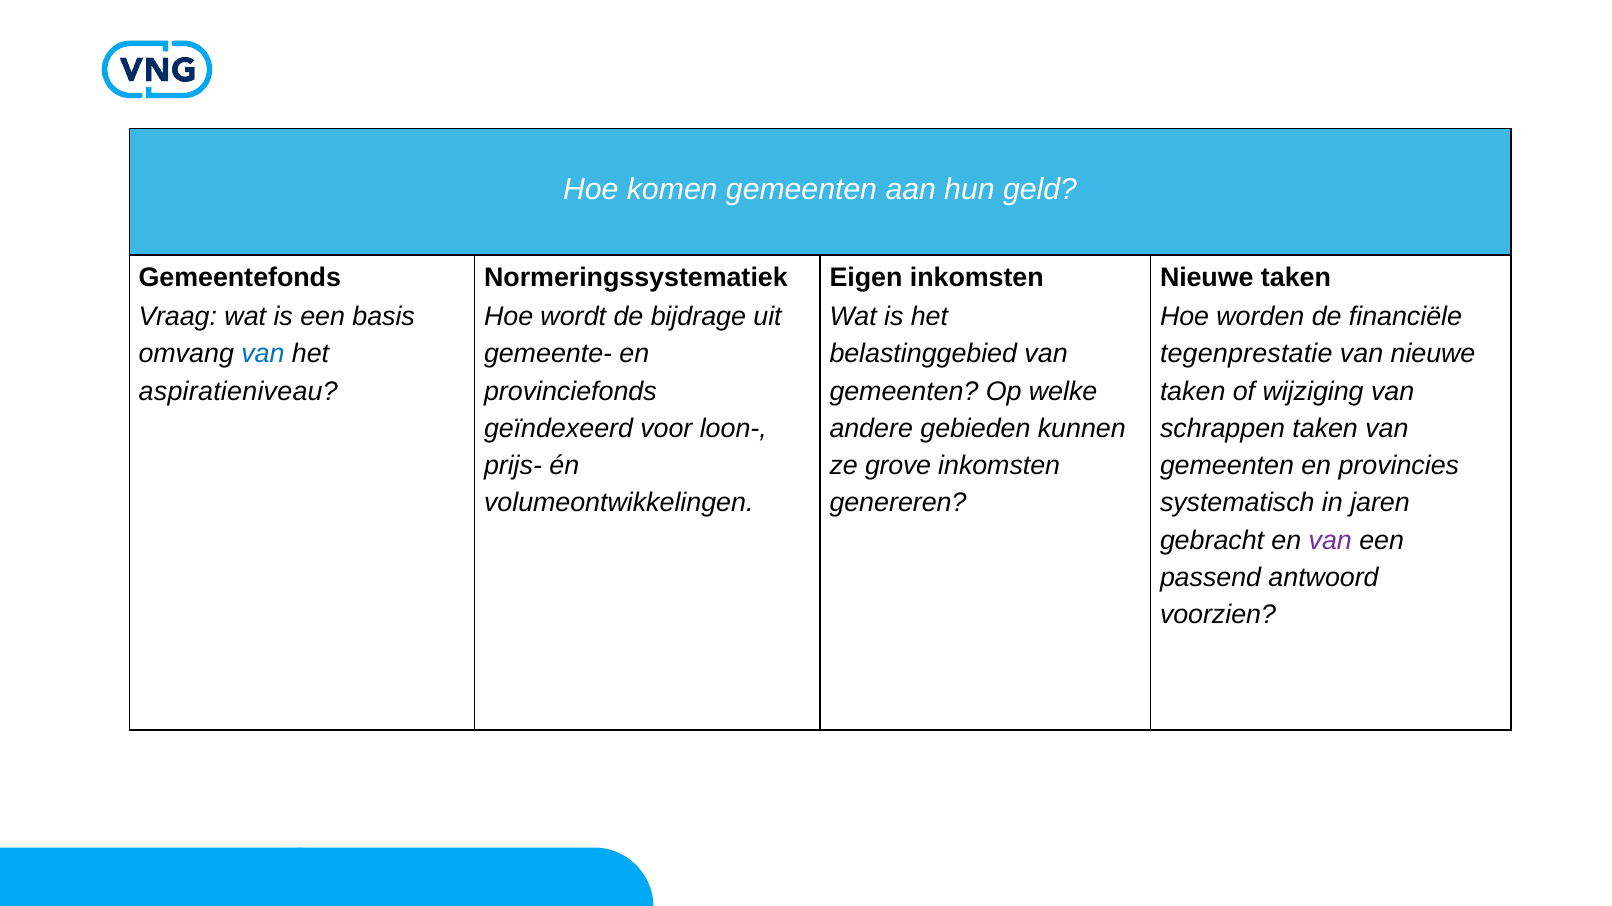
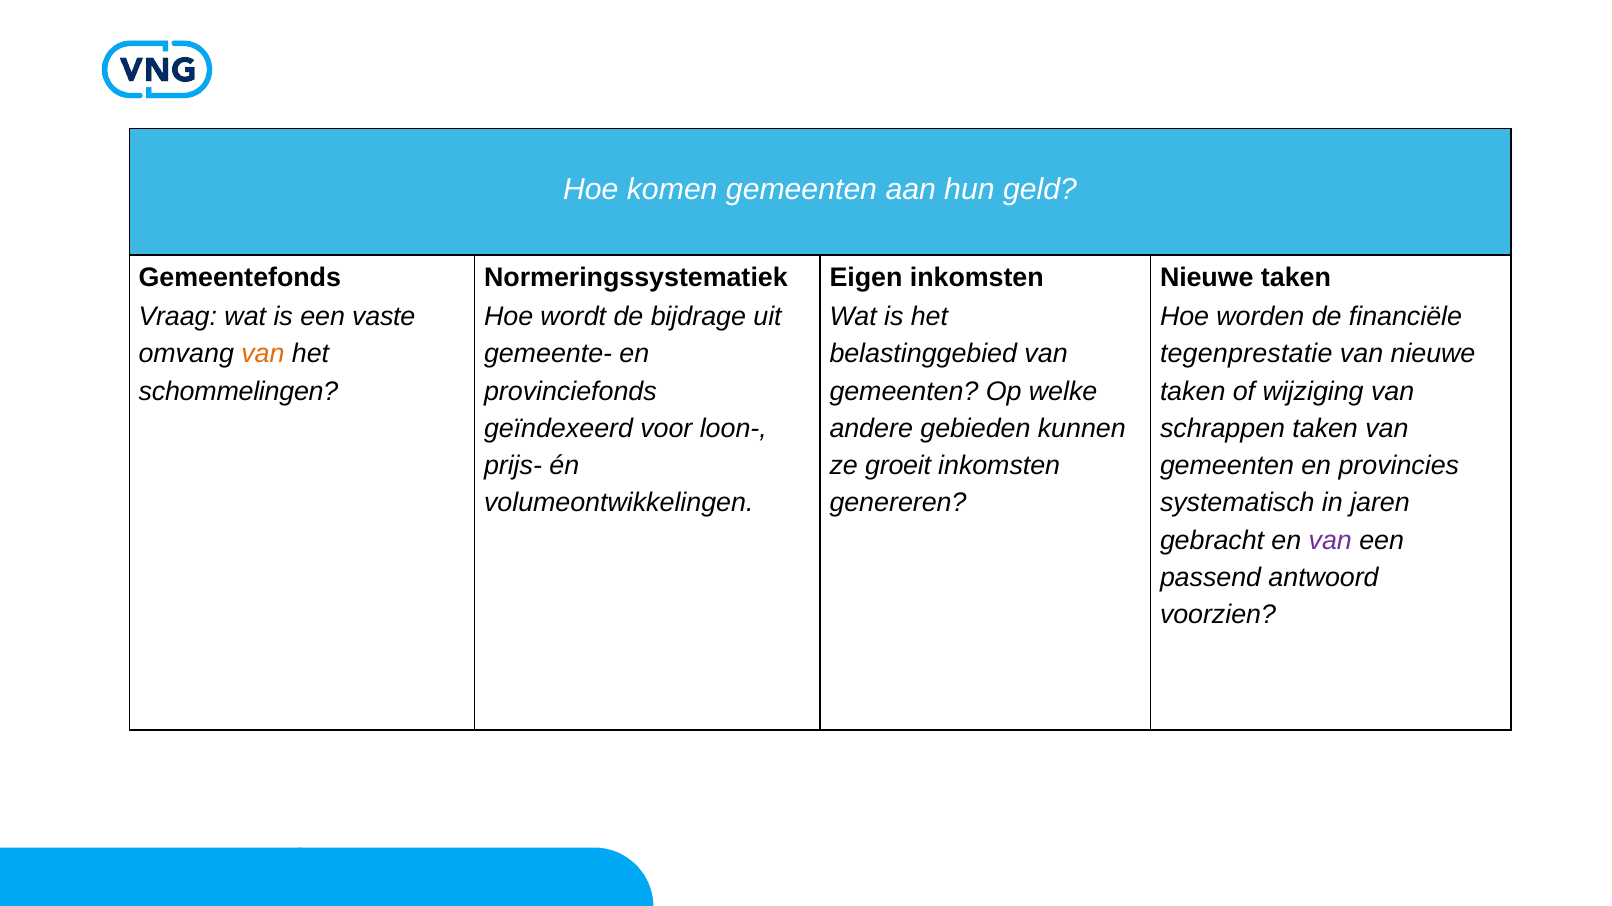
basis: basis -> vaste
van at (263, 354) colour: blue -> orange
aspiratieniveau: aspiratieniveau -> schommelingen
grove: grove -> groeit
